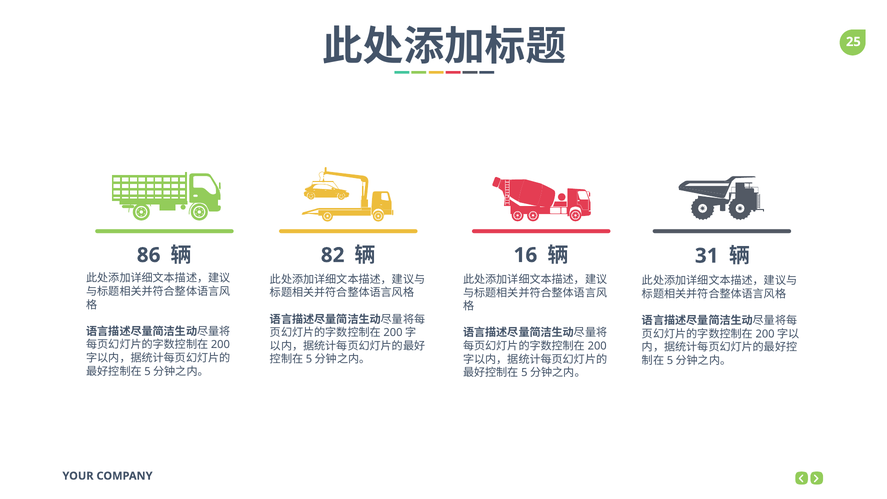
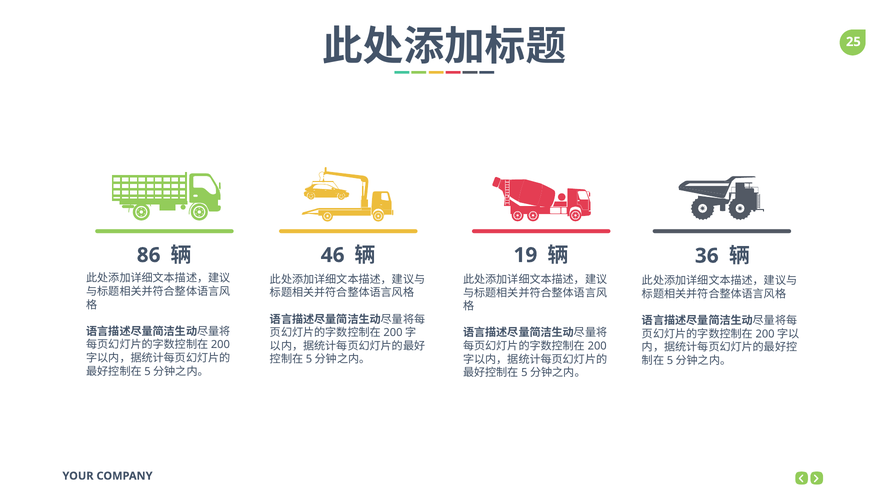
82: 82 -> 46
16: 16 -> 19
31: 31 -> 36
